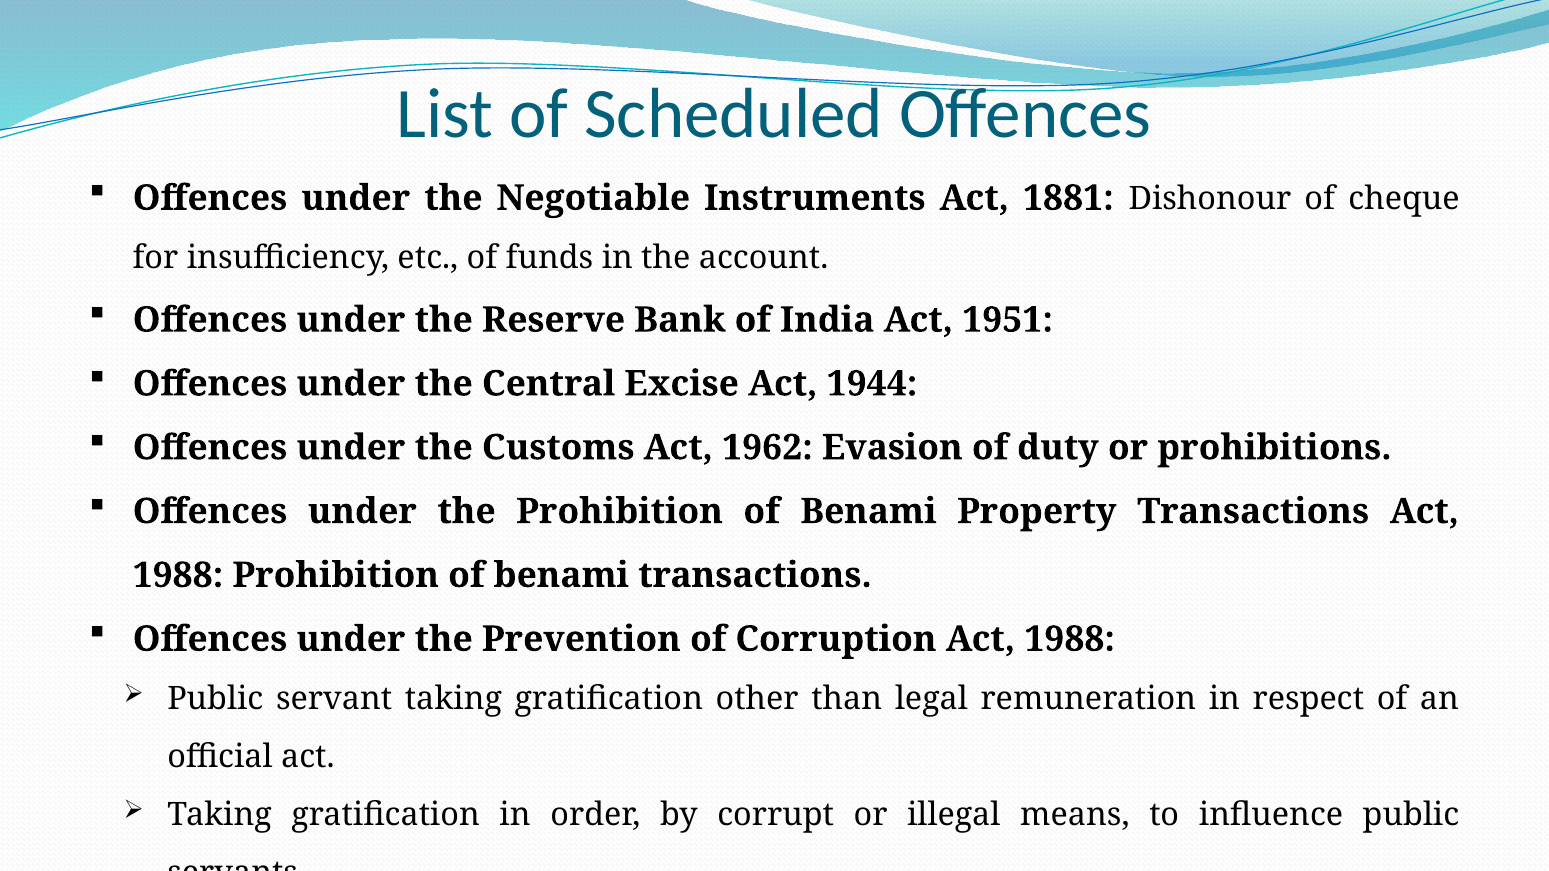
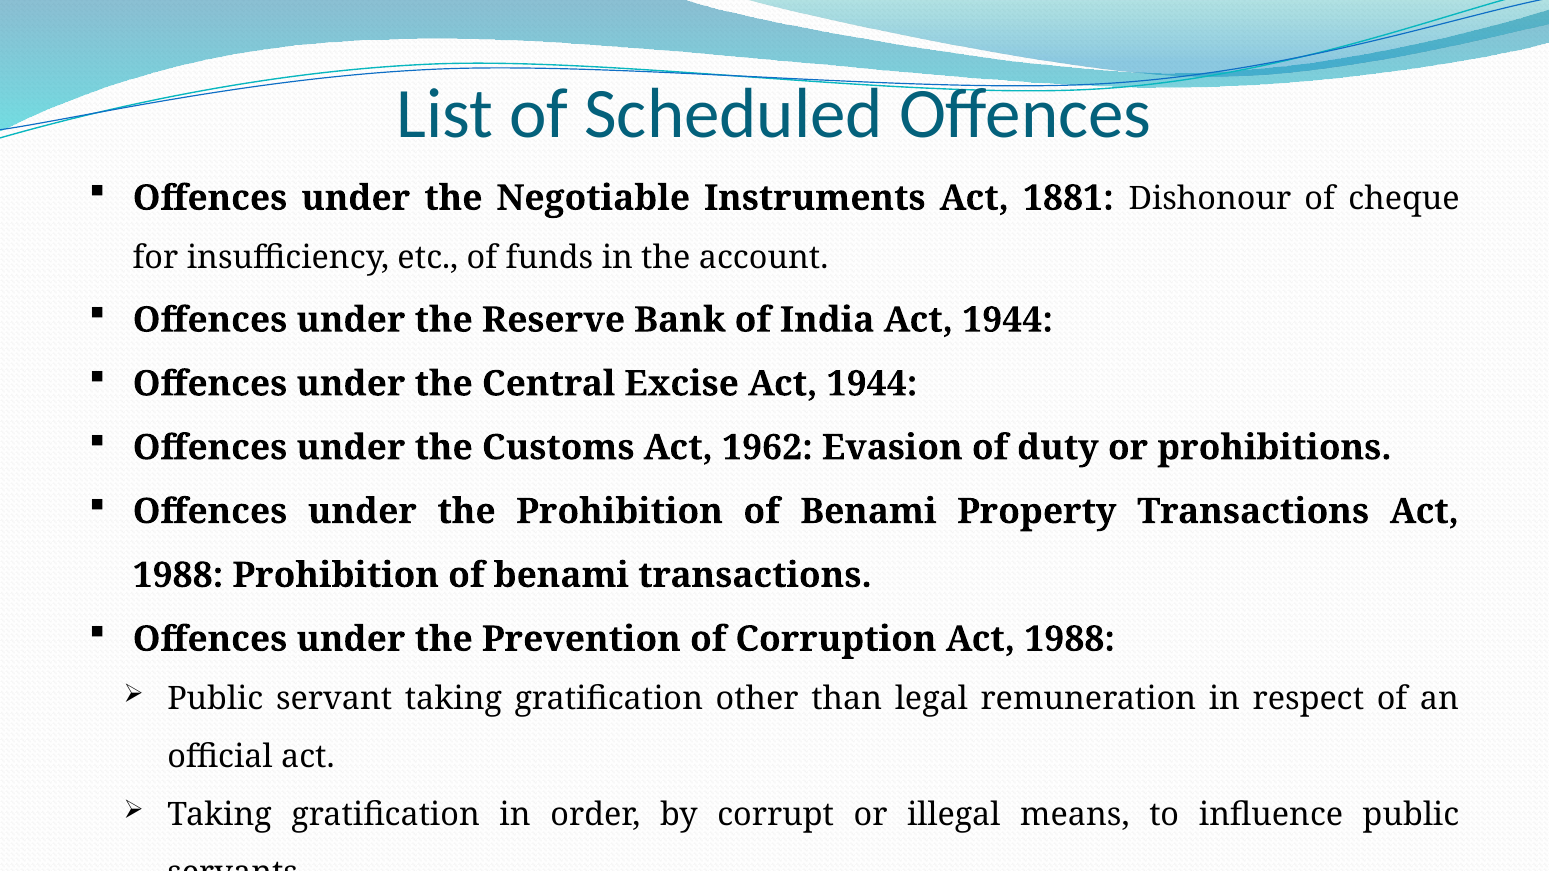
India Act 1951: 1951 -> 1944
